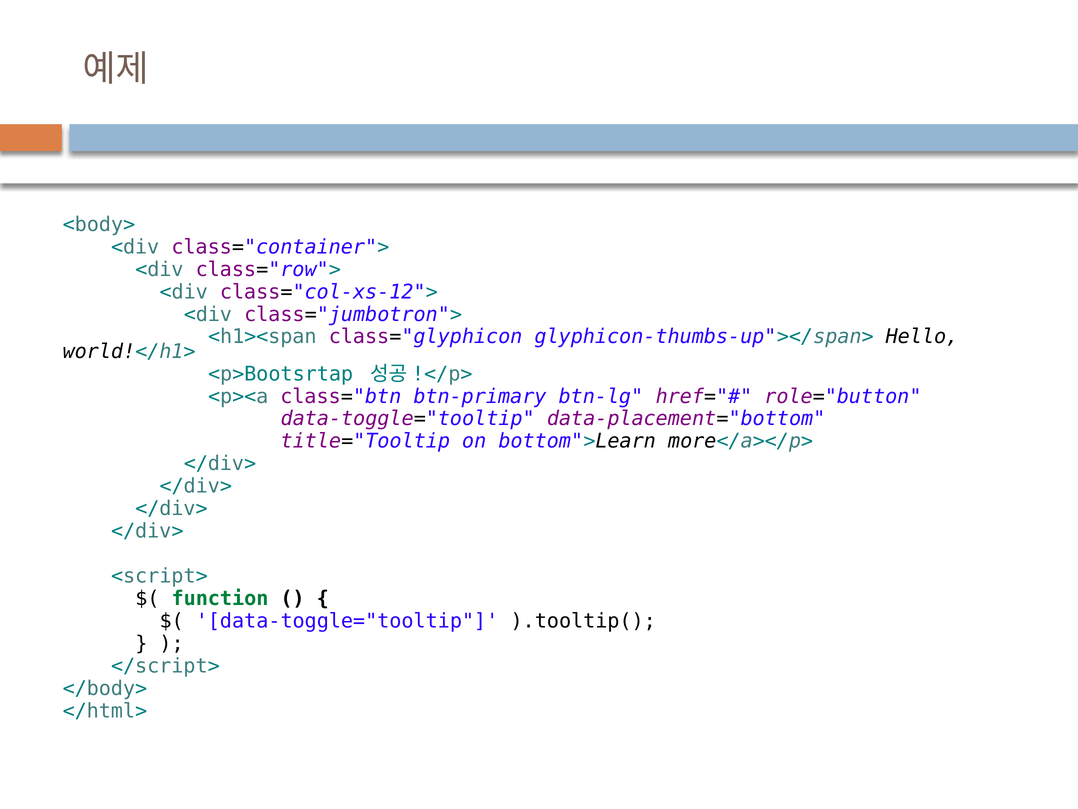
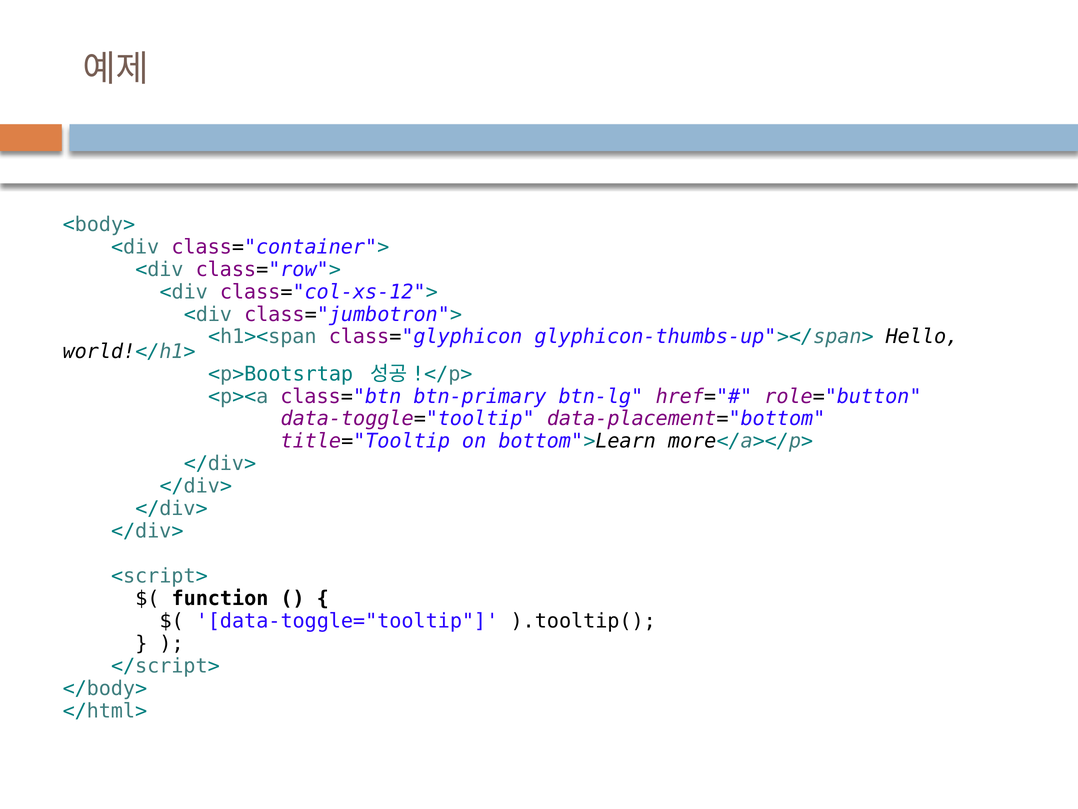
function colour: green -> black
